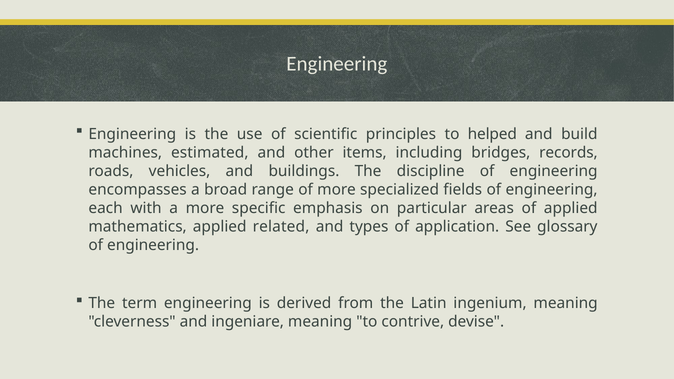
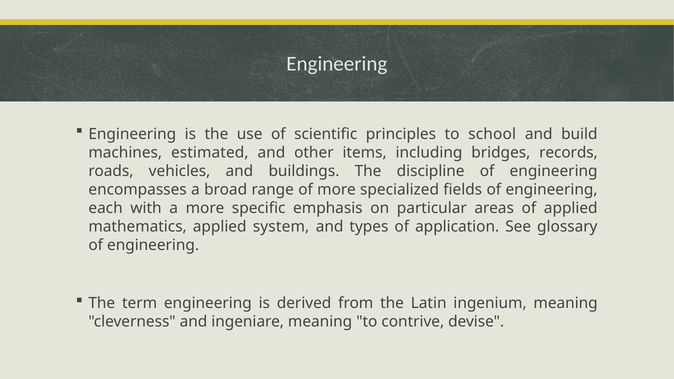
helped: helped -> school
related: related -> system
